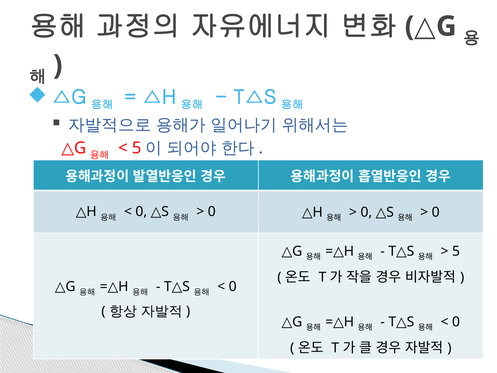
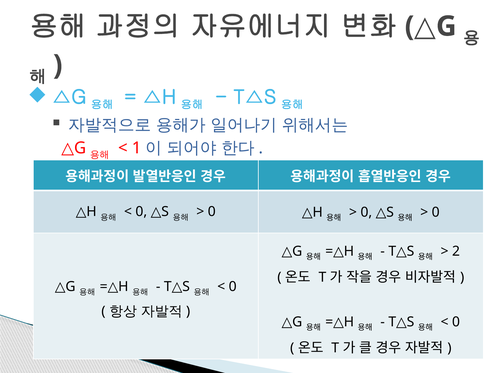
5 at (137, 148): 5 -> 1
5 at (456, 251): 5 -> 2
